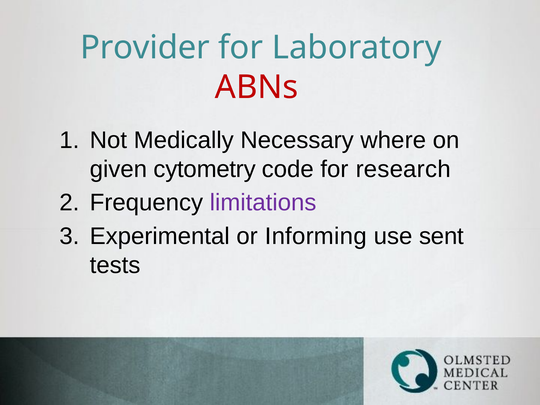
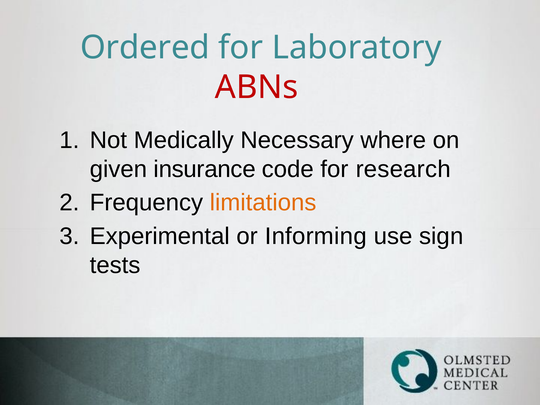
Provider: Provider -> Ordered
cytometry: cytometry -> insurance
limitations colour: purple -> orange
sent: sent -> sign
